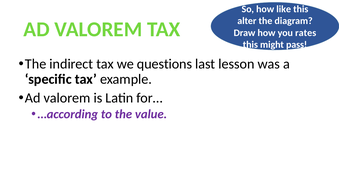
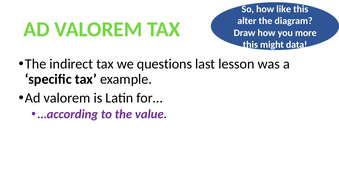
rates: rates -> more
pass: pass -> data
